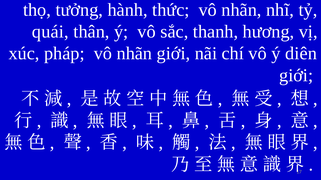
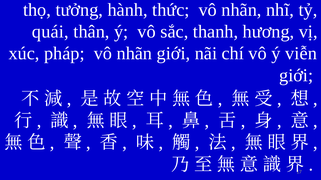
diên: diên -> viễn
